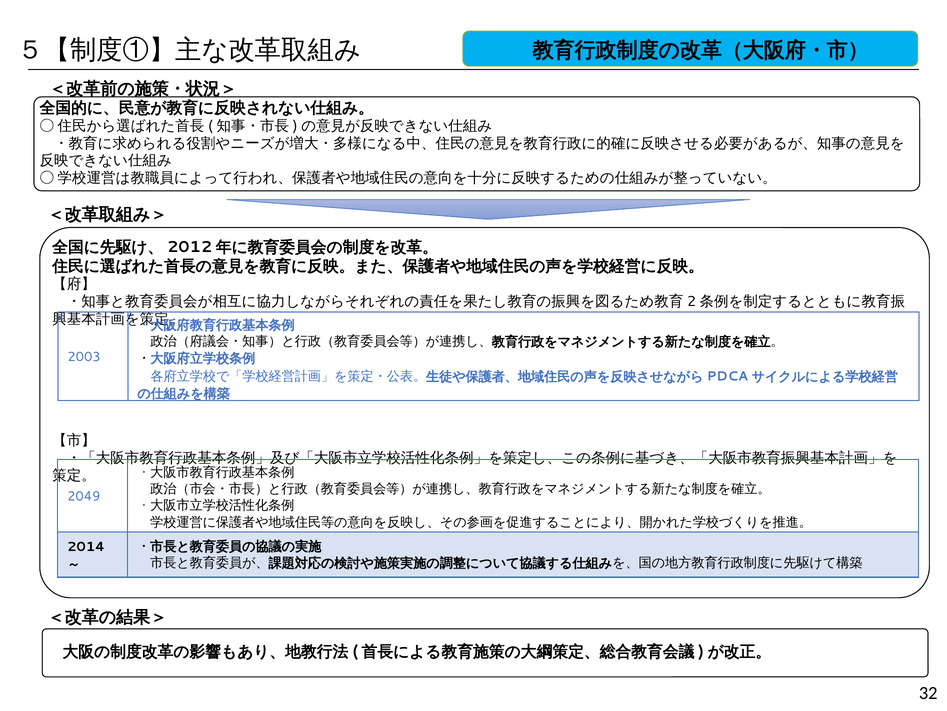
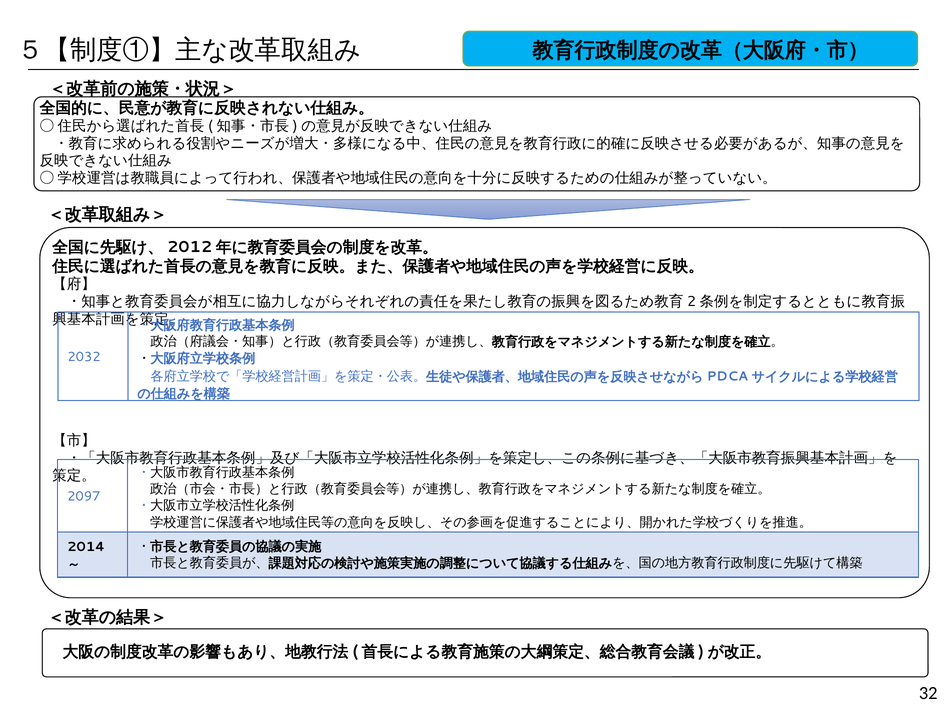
2003: 2003 -> 2032
2049: 2049 -> 2097
